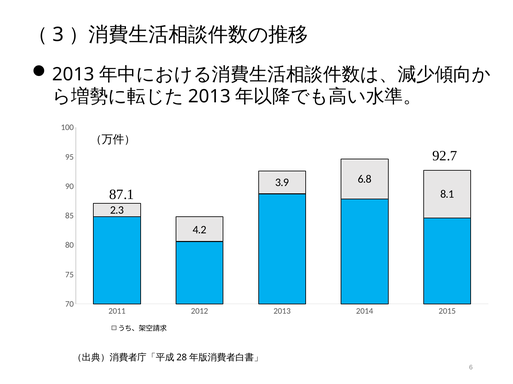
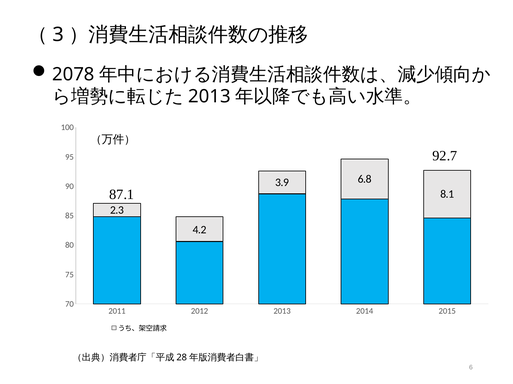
2013 at (73, 75): 2013 -> 2078
